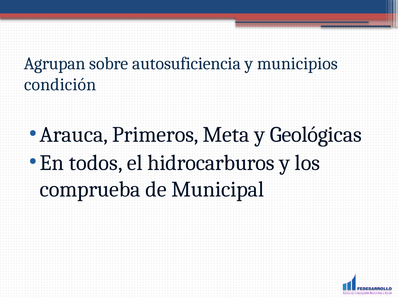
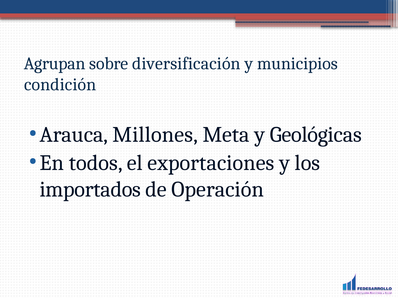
autosuficiencia: autosuficiencia -> diversificación
Primeros: Primeros -> Millones
hidrocarburos: hidrocarburos -> exportaciones
comprueba: comprueba -> importados
Municipal: Municipal -> Operación
